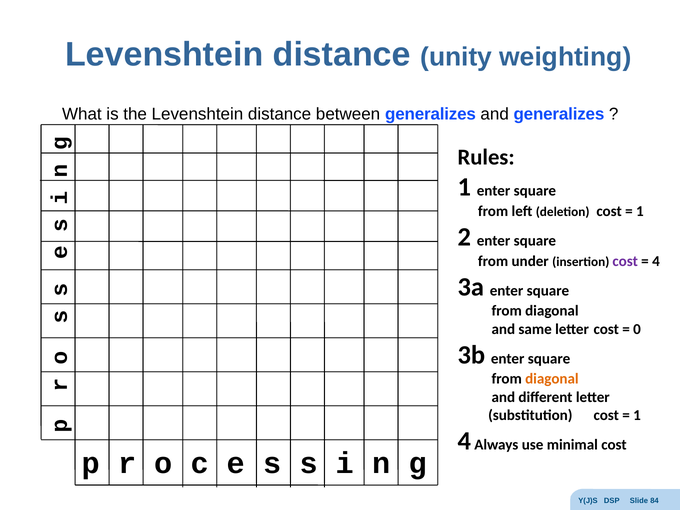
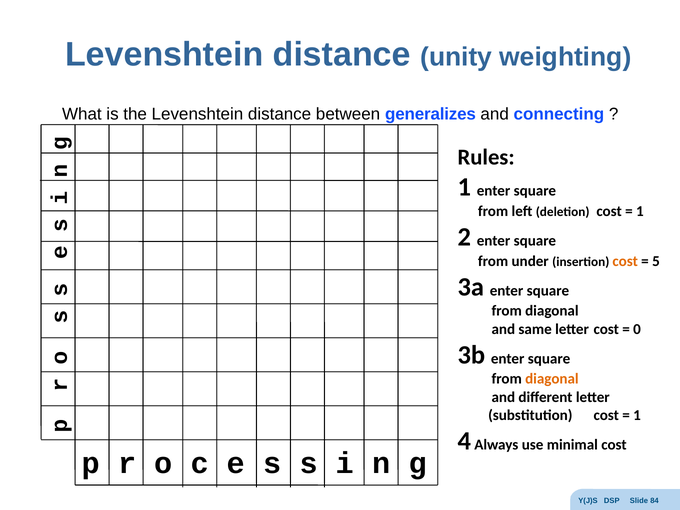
and generalizes: generalizes -> connecting
cost at (625, 261) colour: purple -> orange
4 at (656, 261): 4 -> 5
